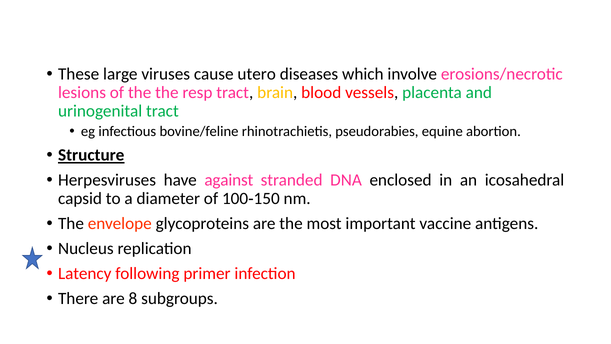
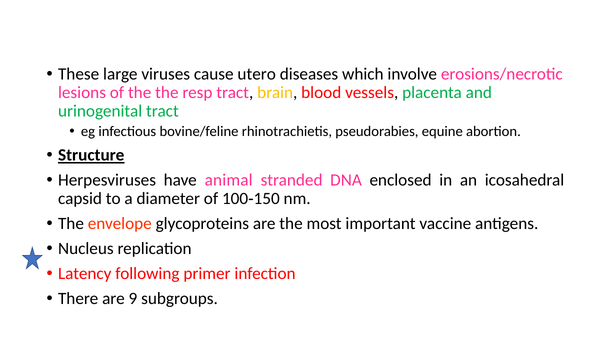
against: against -> animal
8: 8 -> 9
